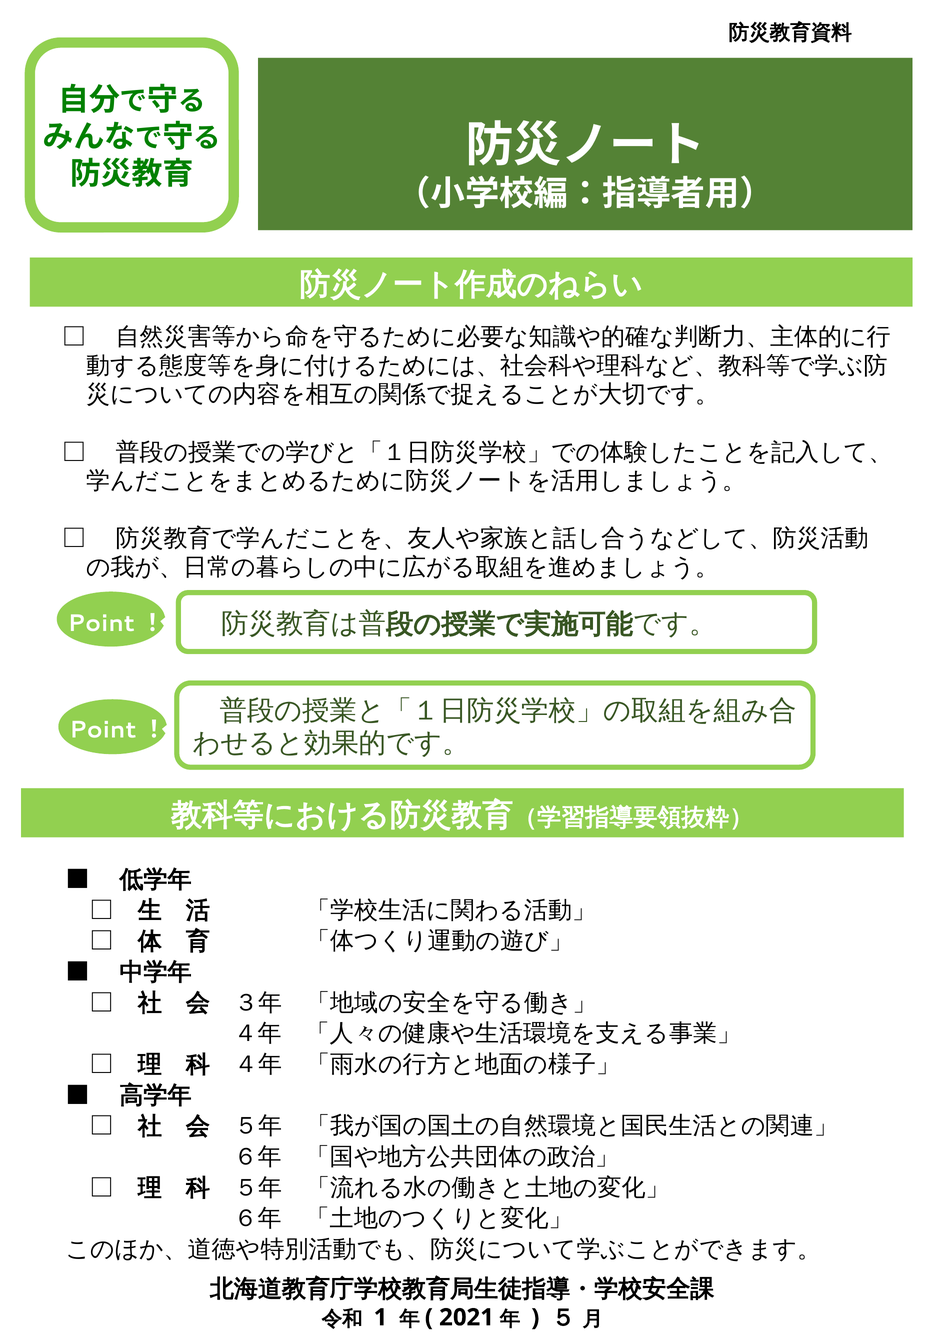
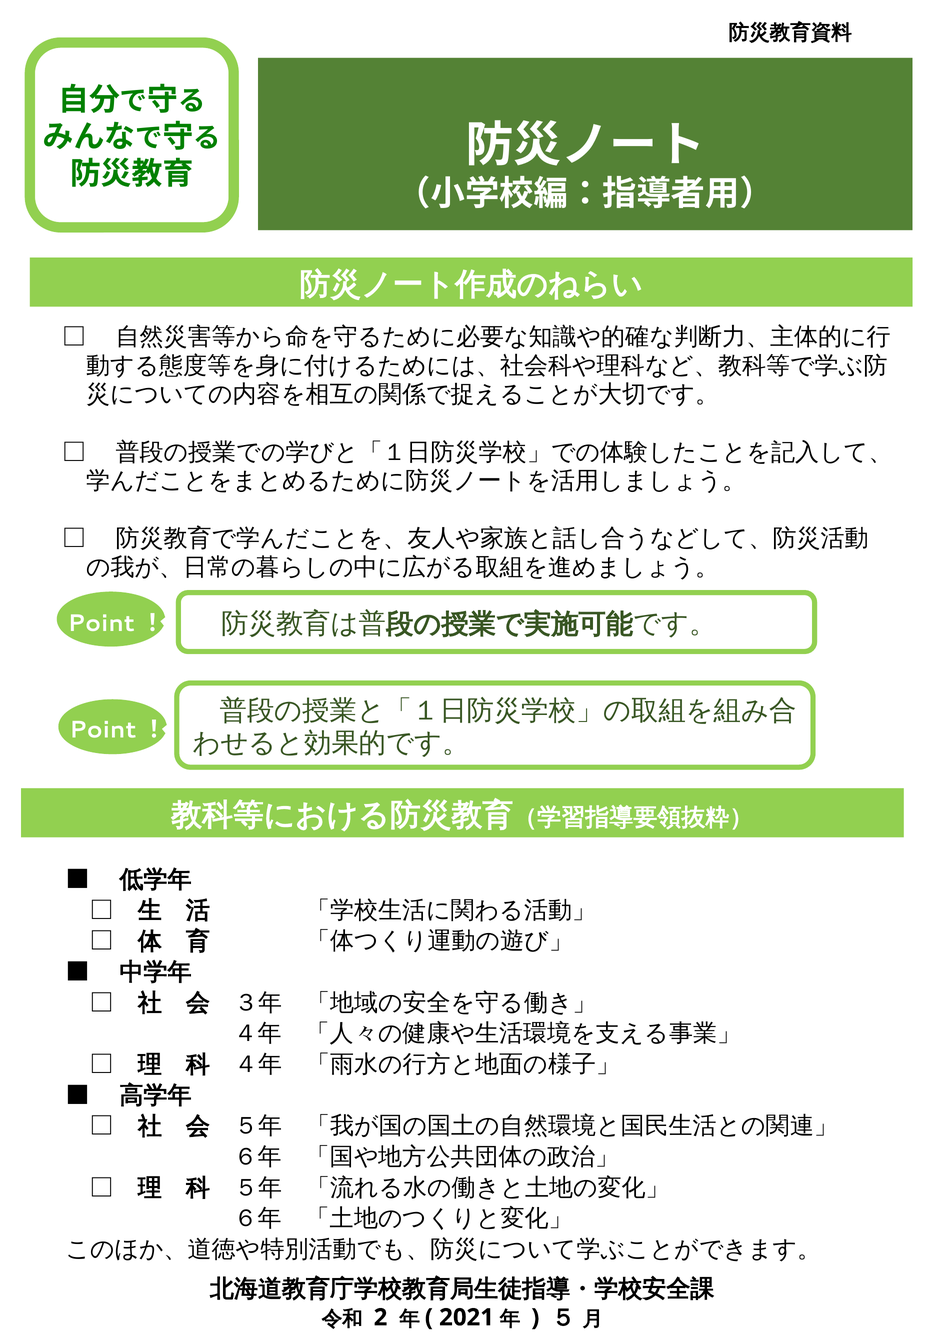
1: 1 -> 2
